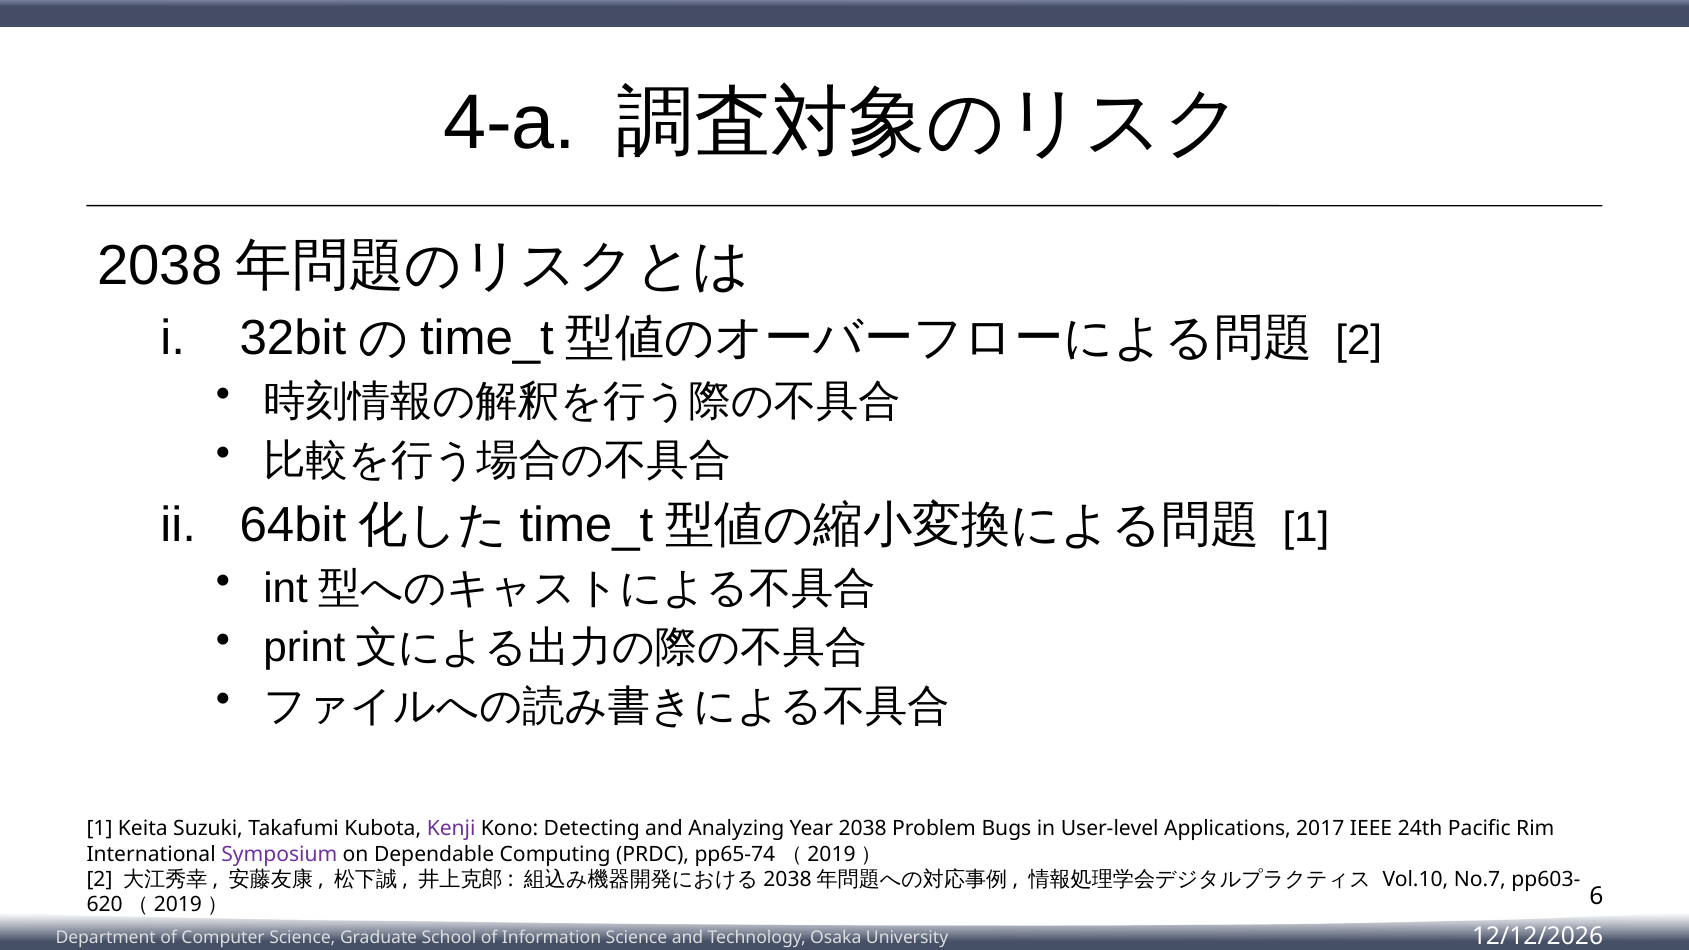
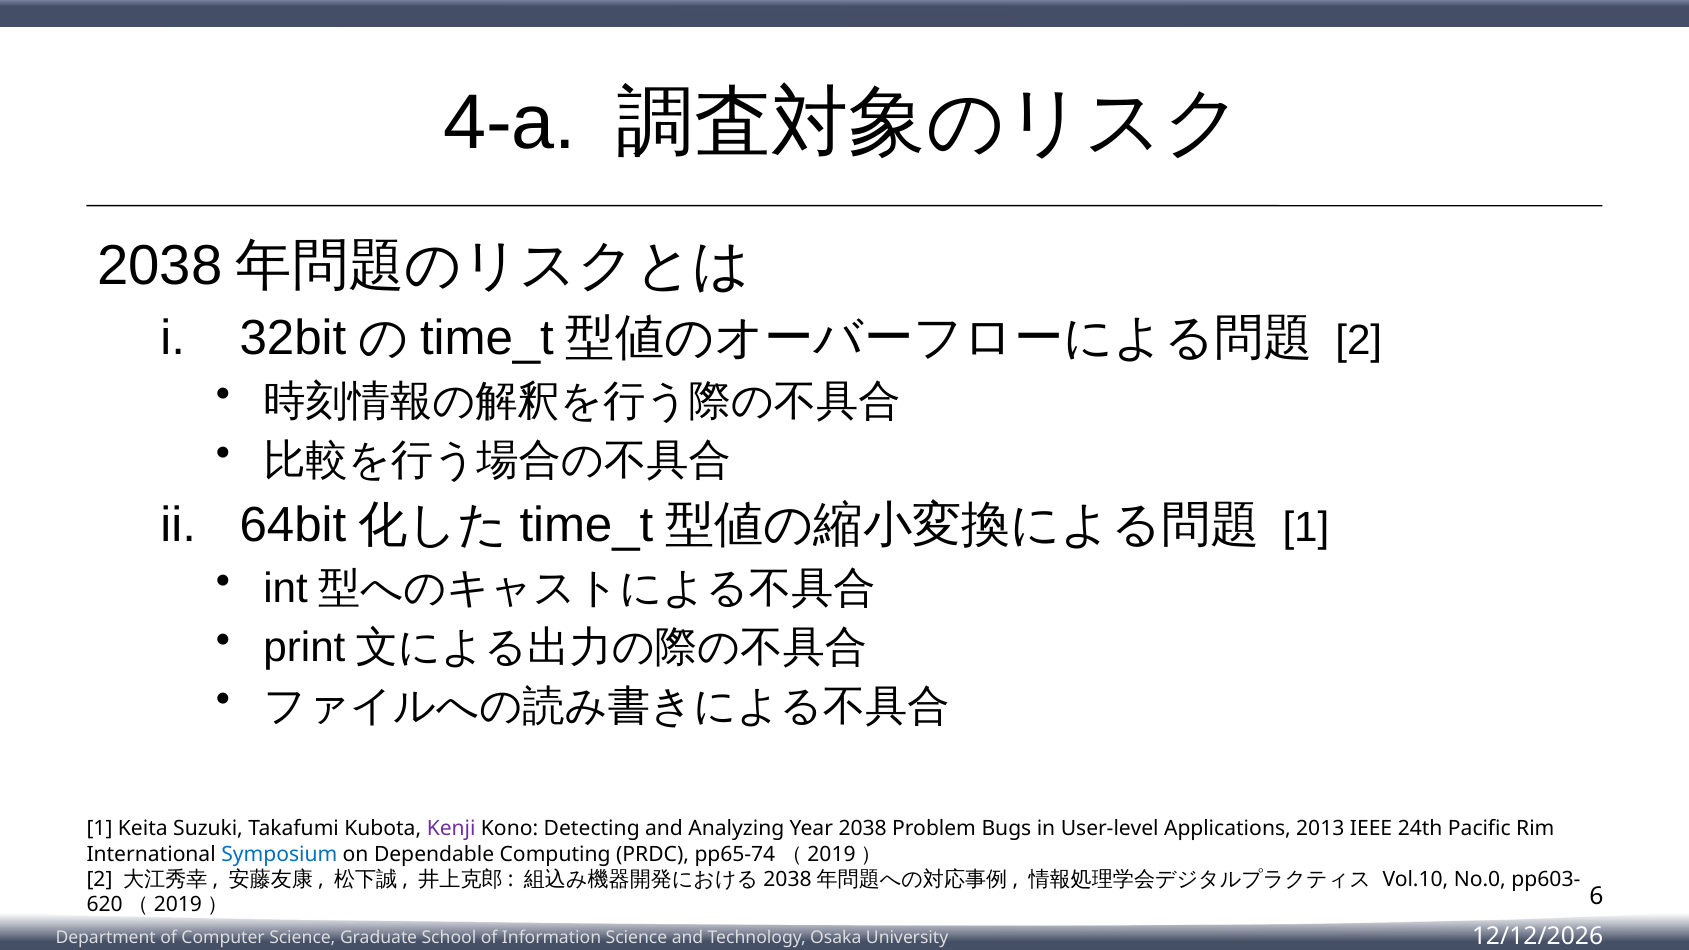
2017: 2017 -> 2013
Symposium colour: purple -> blue
No.7: No.7 -> No.0
